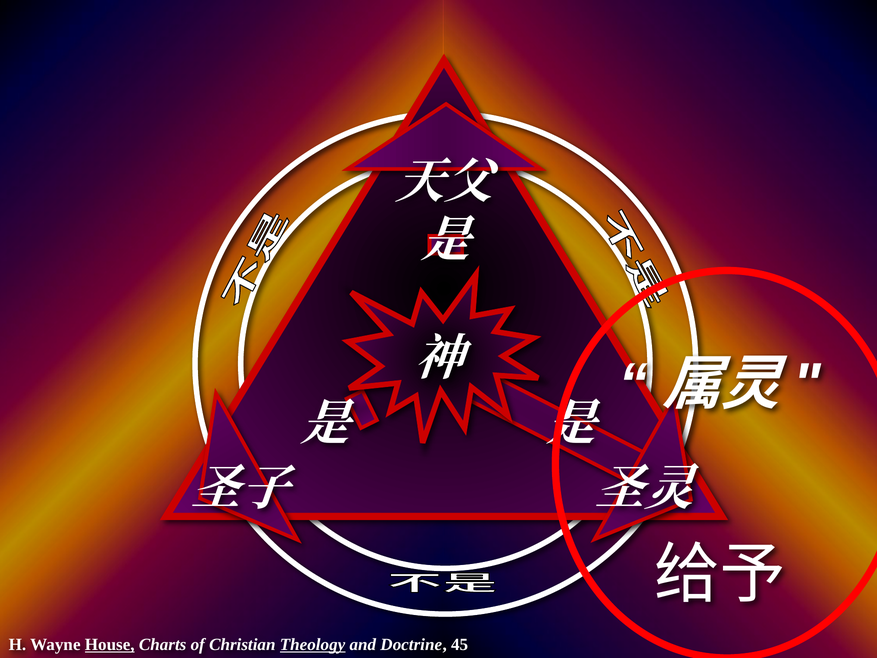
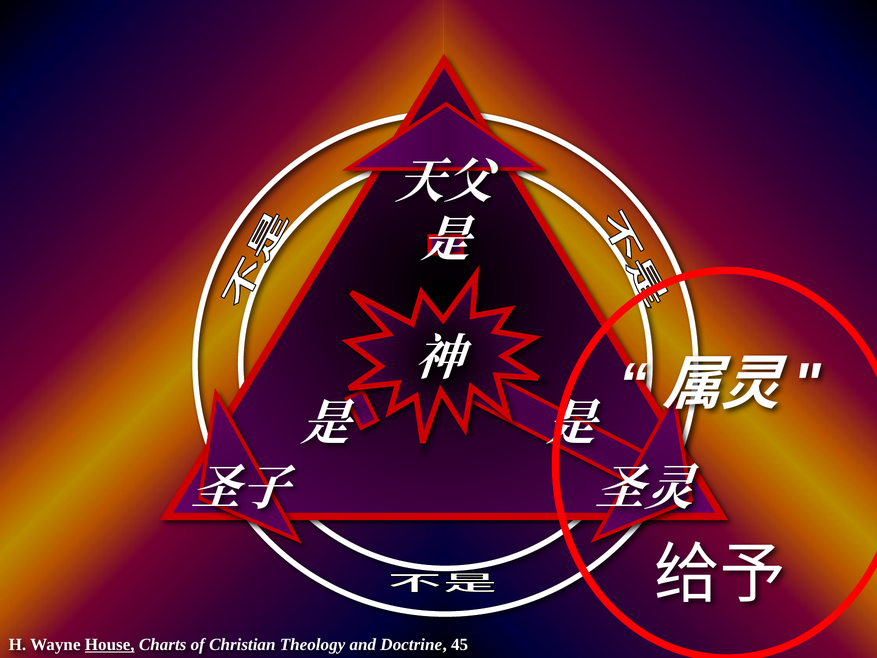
Theology underline: present -> none
